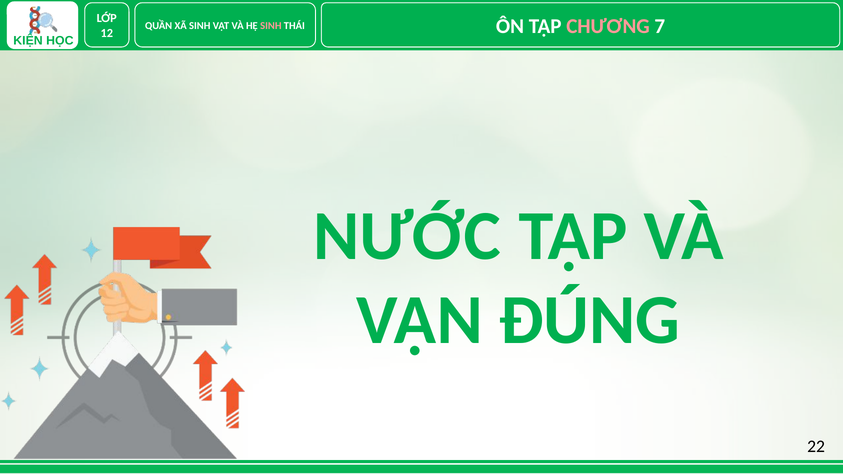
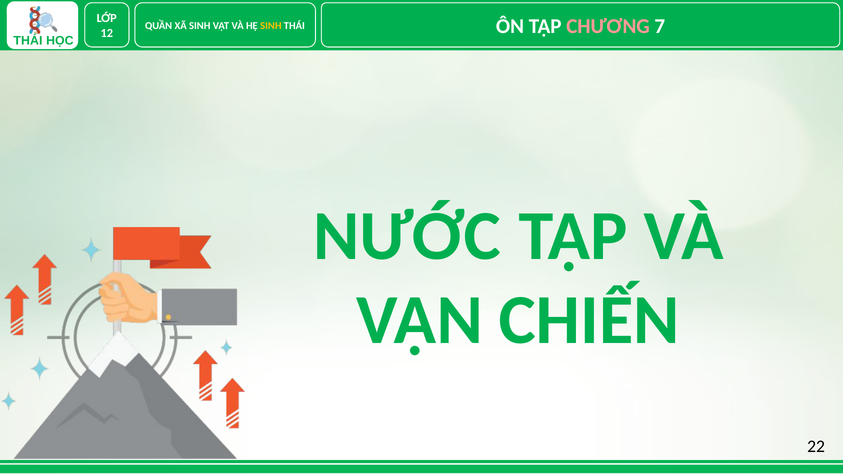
SINH at (271, 26) colour: pink -> yellow
KIỆN at (28, 41): KIỆN -> THÁI
ĐÚNG: ĐÚNG -> CHIẾN
